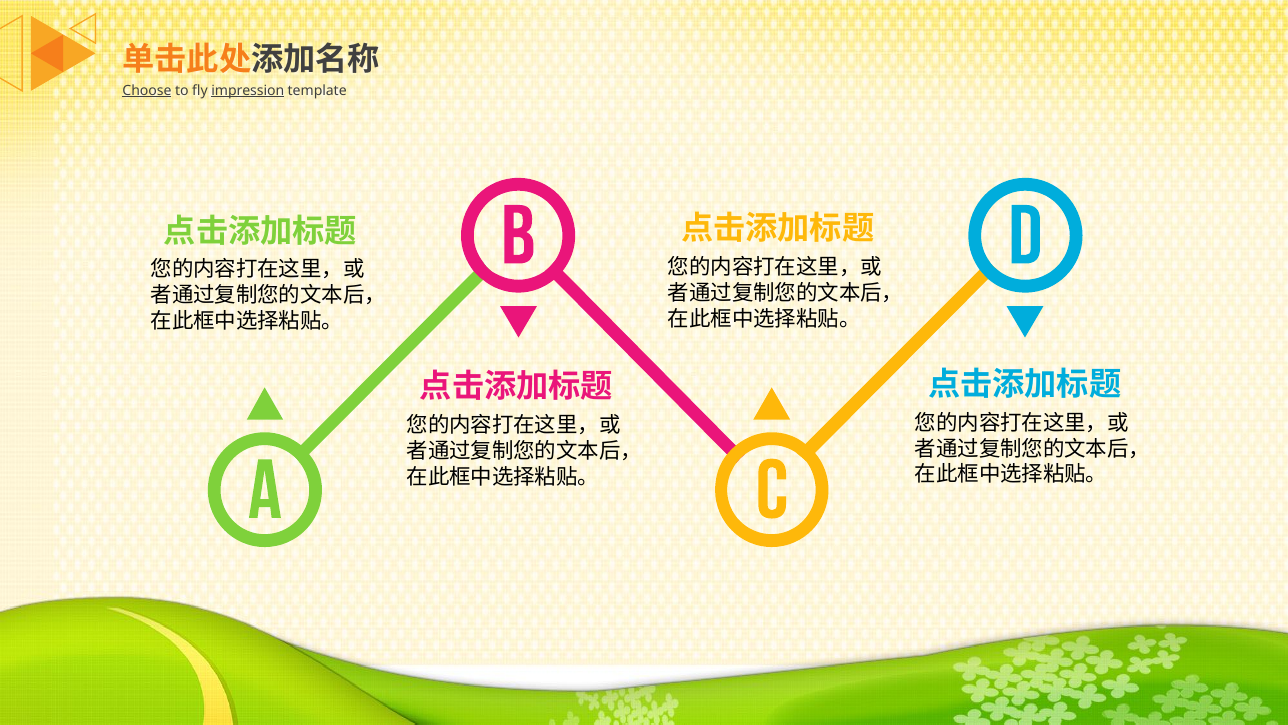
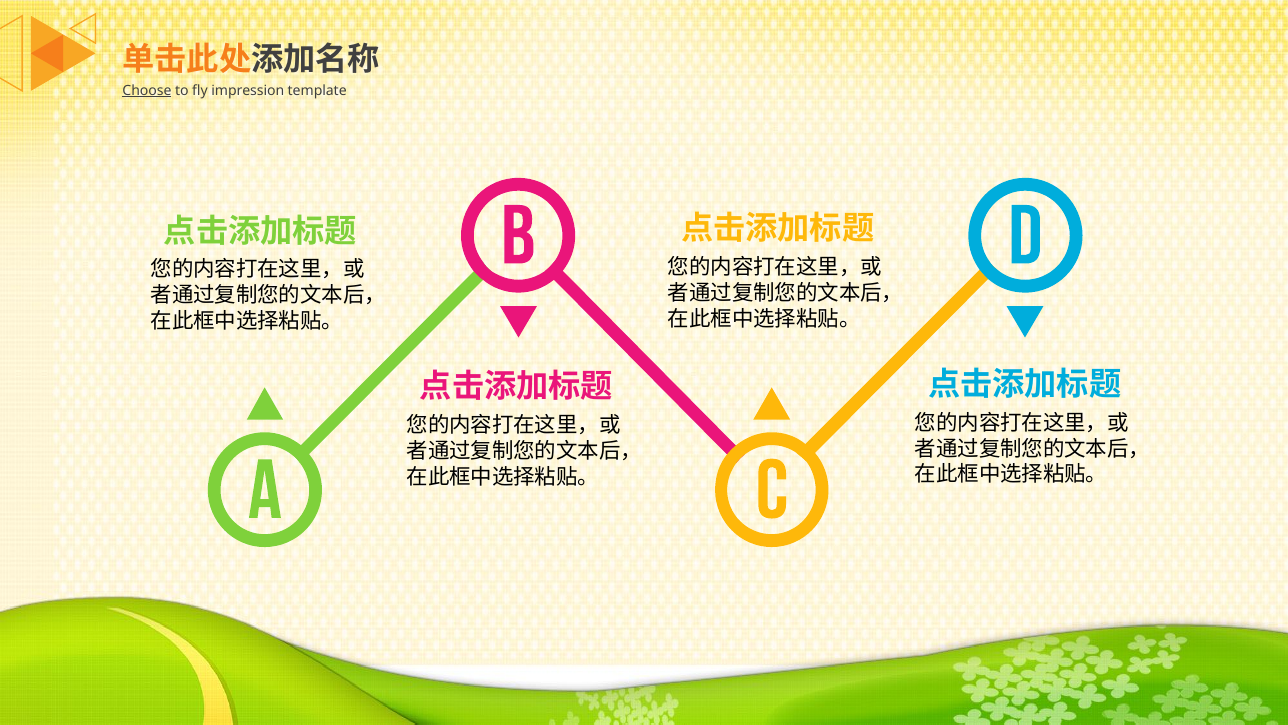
impression underline: present -> none
